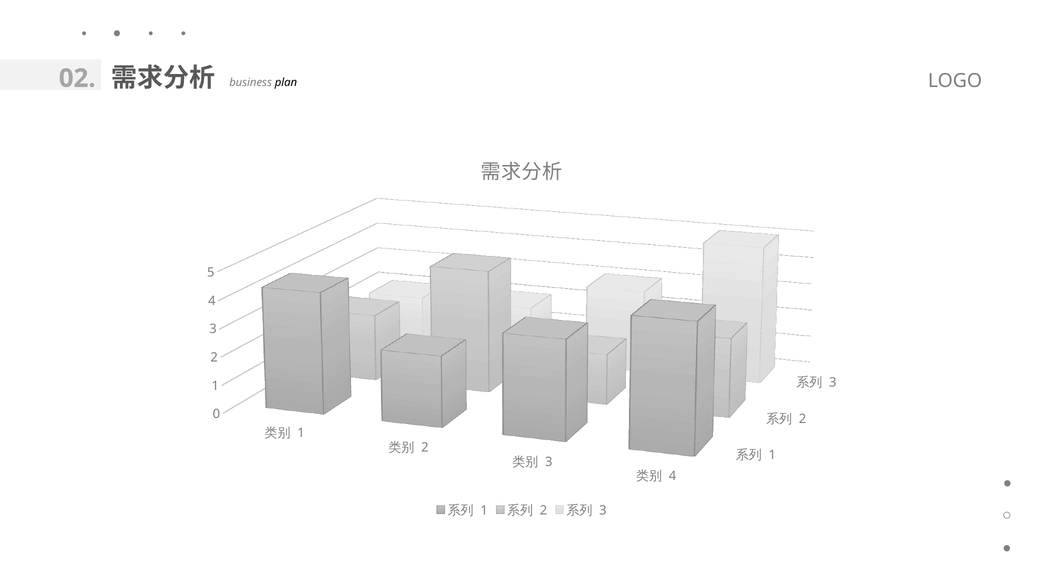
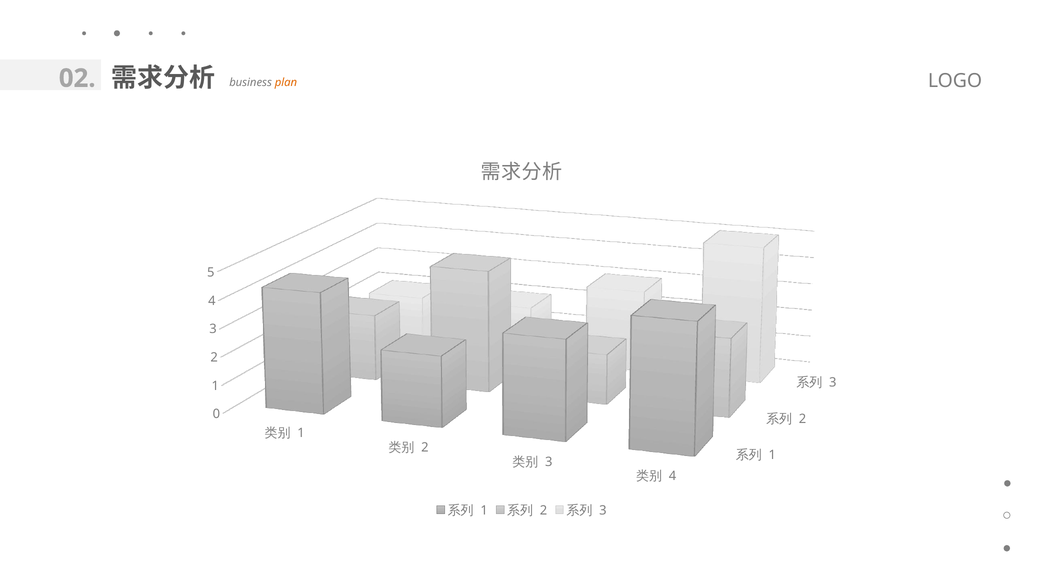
plan colour: black -> orange
